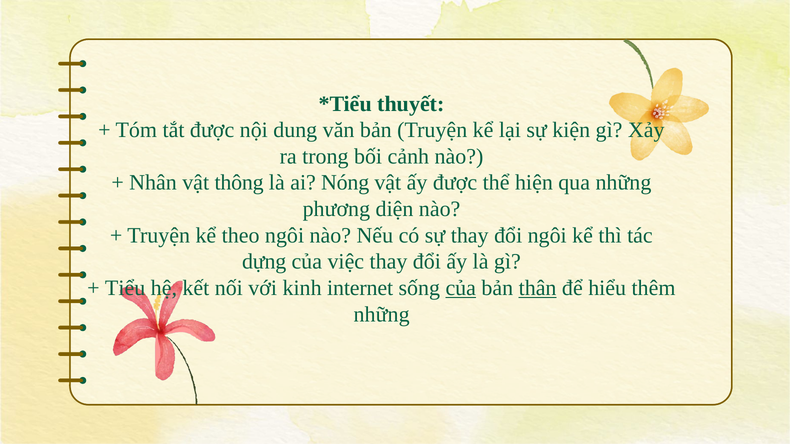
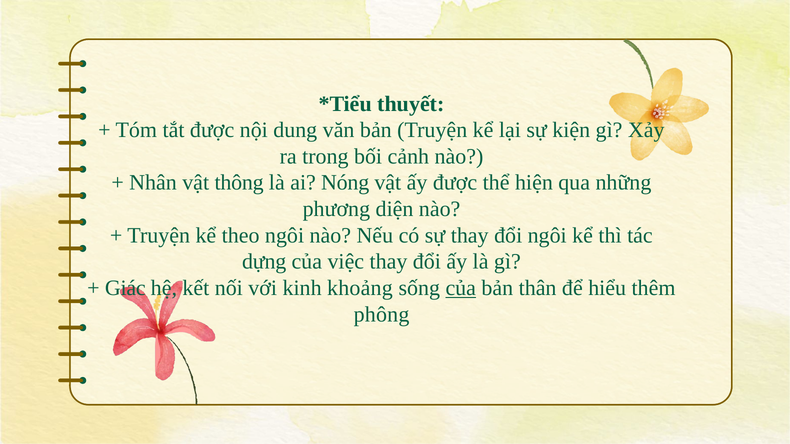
Tiểu: Tiểu -> Giác
internet: internet -> khoảng
thân underline: present -> none
những at (382, 315): những -> phông
